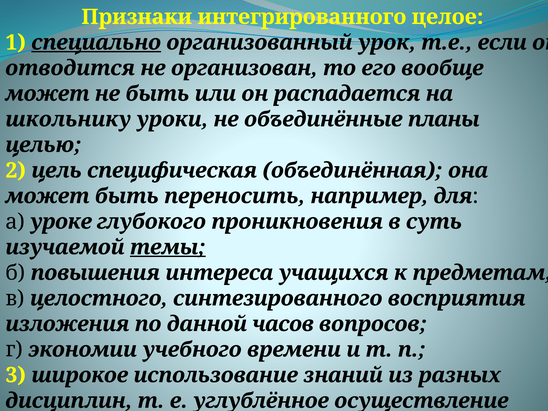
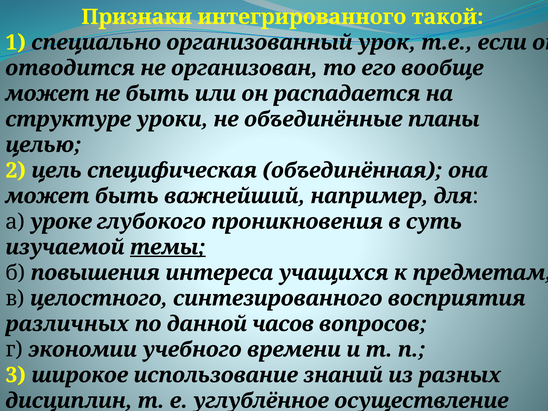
целое: целое -> такой
специально underline: present -> none
школьнику: школьнику -> структуре
переносить: переносить -> важнейший
изложения: изложения -> различных
